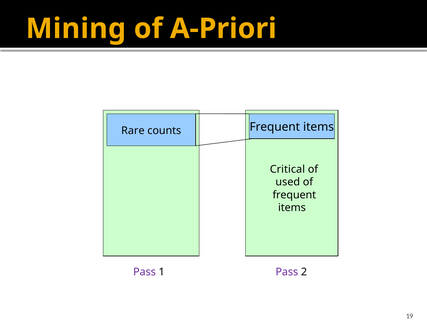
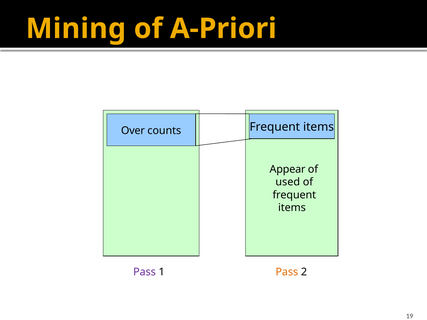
Rare: Rare -> Over
Critical: Critical -> Appear
Pass at (287, 272) colour: purple -> orange
